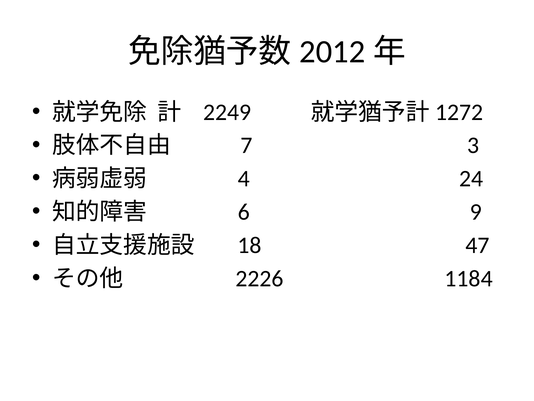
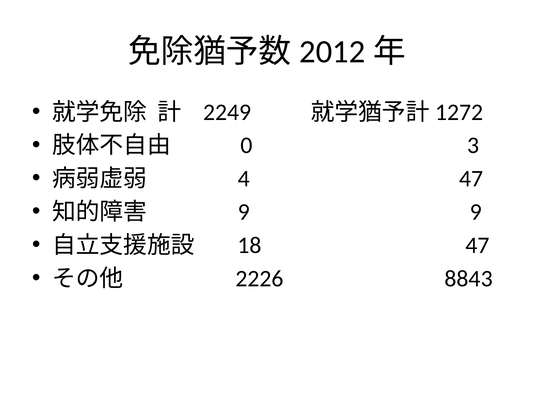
7: 7 -> 0
4 24: 24 -> 47
6 at (244, 212): 6 -> 9
1184: 1184 -> 8843
